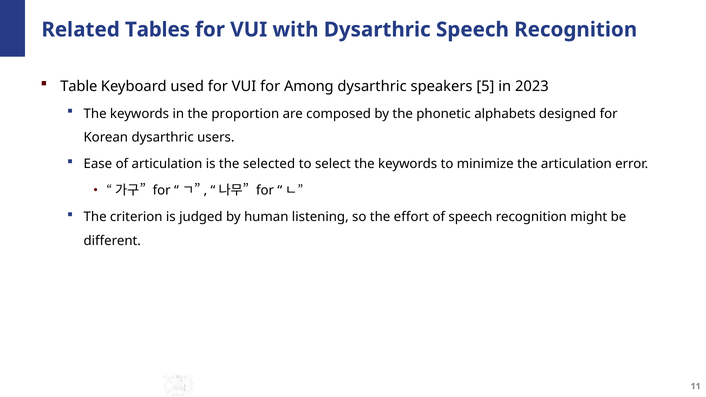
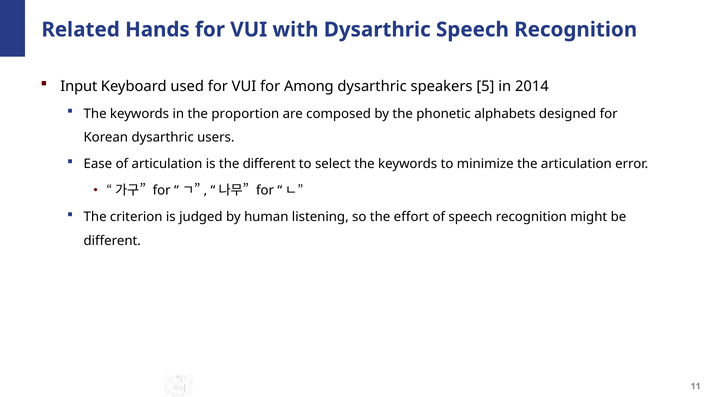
Tables: Tables -> Hands
Table: Table -> Input
2023: 2023 -> 2014
the selected: selected -> different
